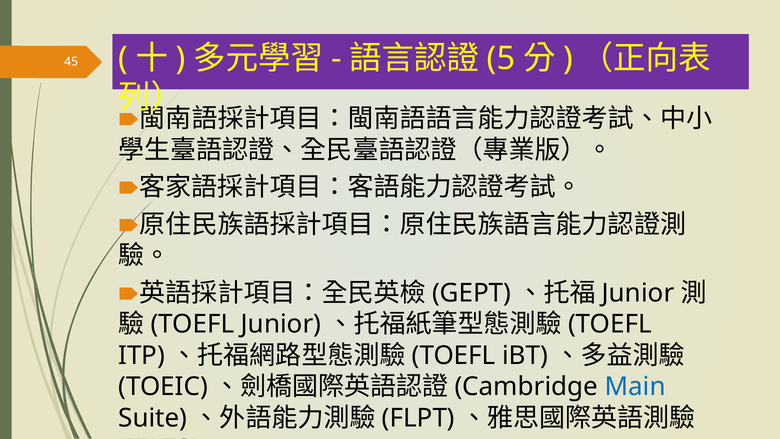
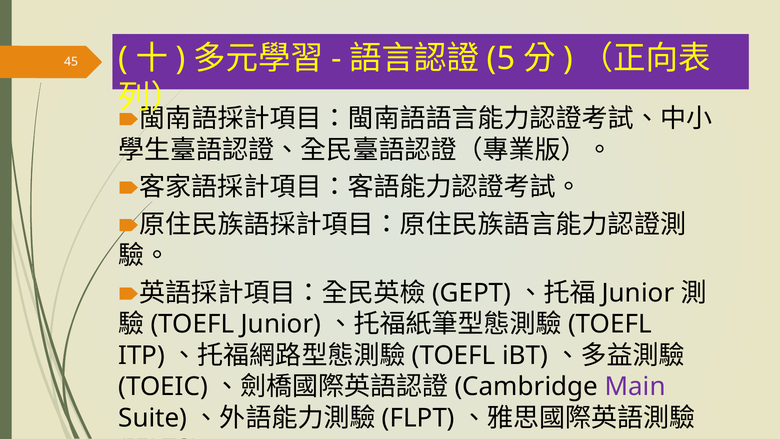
Main colour: blue -> purple
